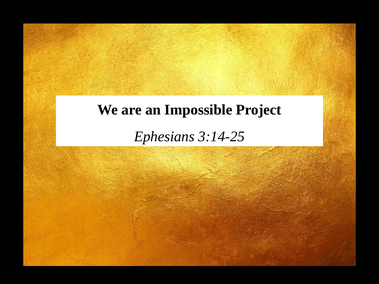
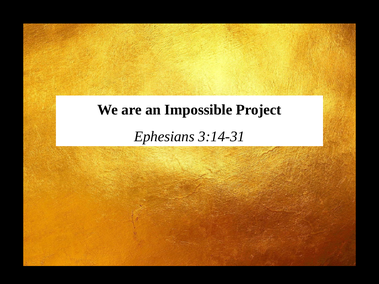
3:14-25: 3:14-25 -> 3:14-31
